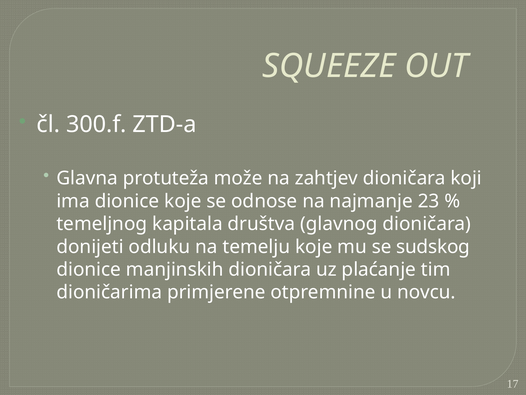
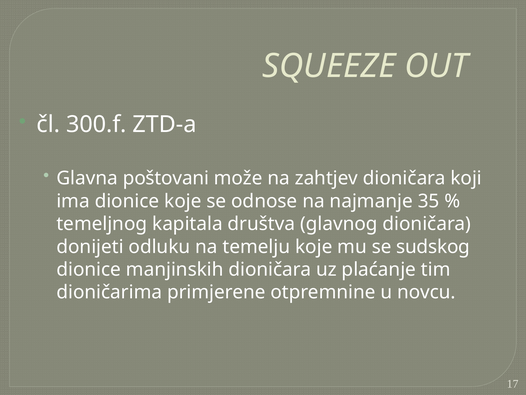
protuteža: protuteža -> poštovani
23: 23 -> 35
